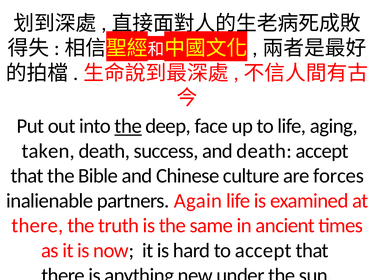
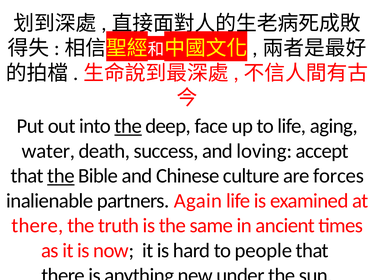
taken: taken -> water
and death: death -> loving
the at (61, 176) underline: none -> present
to accept: accept -> people
